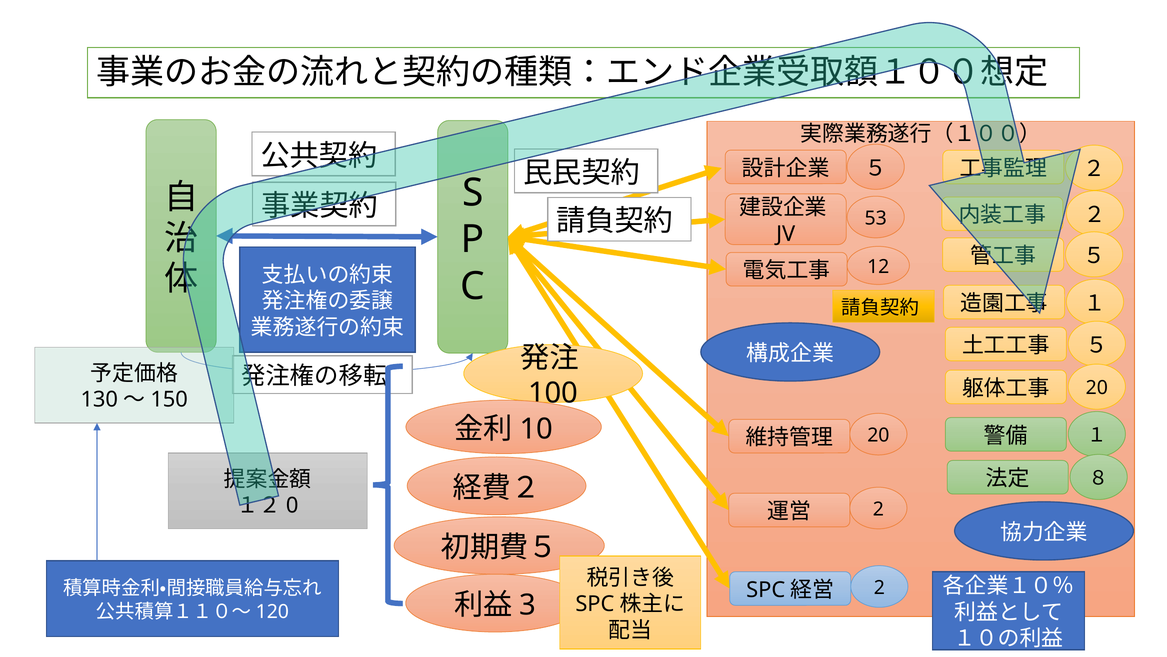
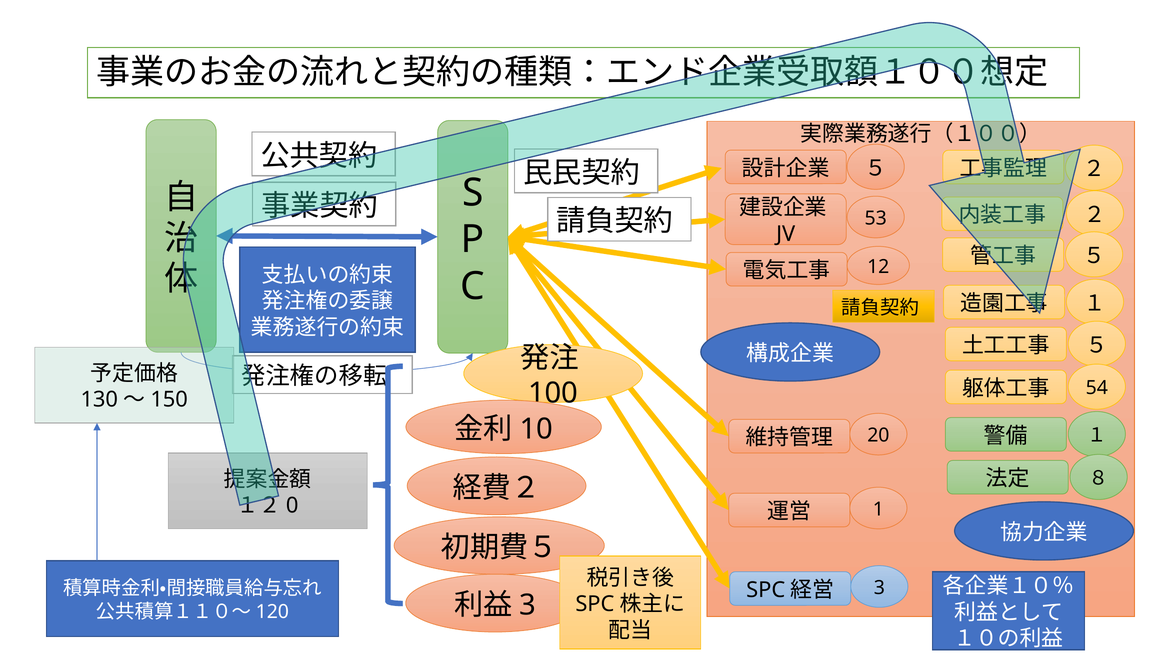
20 at (1097, 388): 20 -> 54
2 at (878, 509): 2 -> 1
2 at (879, 587): 2 -> 3
